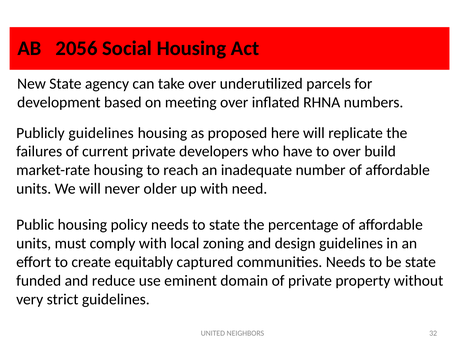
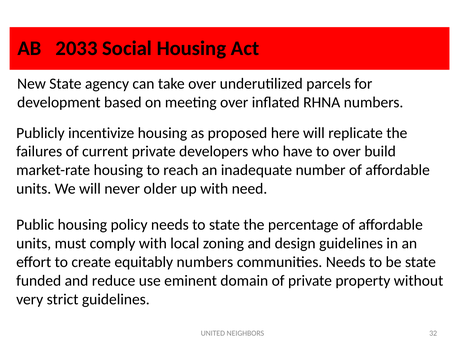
2056: 2056 -> 2033
Publicly guidelines: guidelines -> incentivize
equitably captured: captured -> numbers
